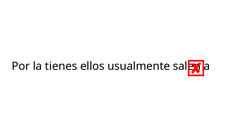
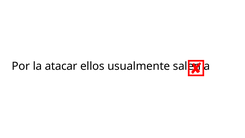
tienes: tienes -> atacar
